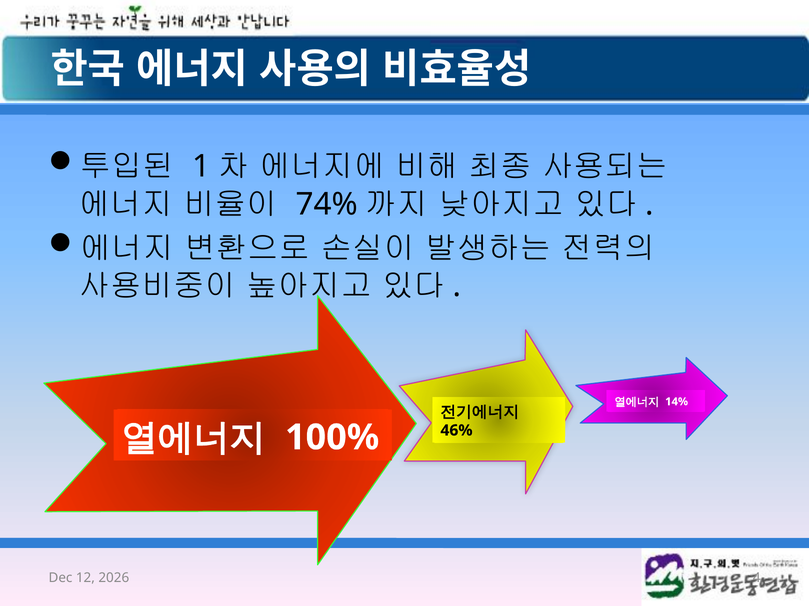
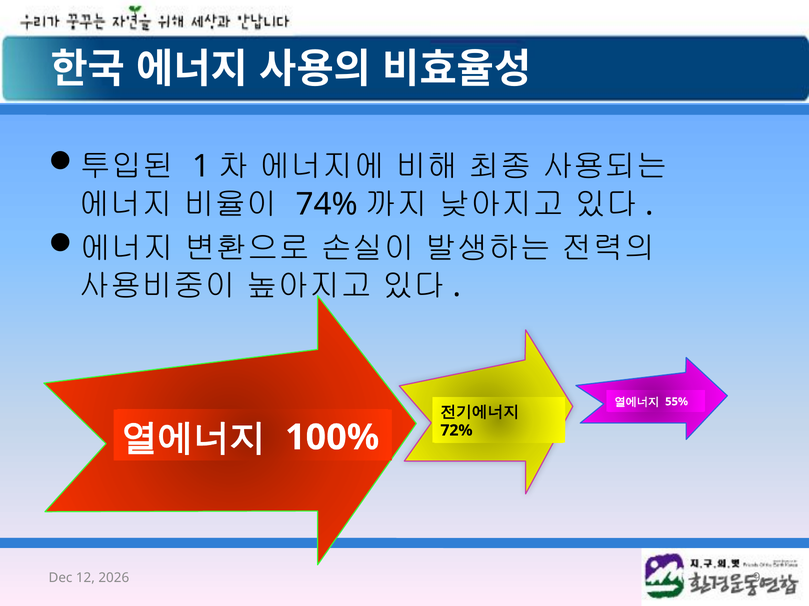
14%: 14% -> 55%
46%: 46% -> 72%
4: 4 -> 9
